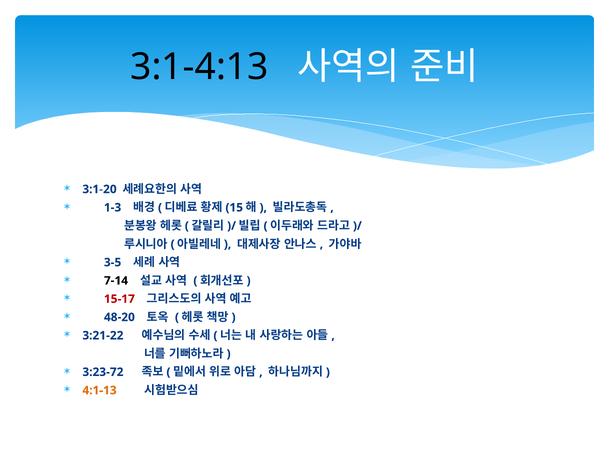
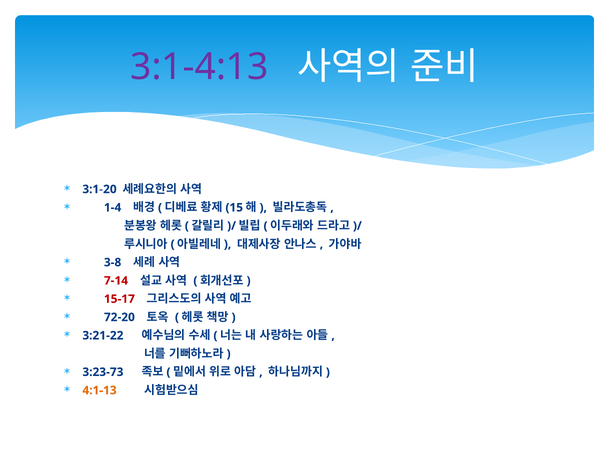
3:1-4:13 colour: black -> purple
1-3: 1-3 -> 1-4
3-5: 3-5 -> 3-8
7-14 colour: black -> red
48-20: 48-20 -> 72-20
3:23-72: 3:23-72 -> 3:23-73
